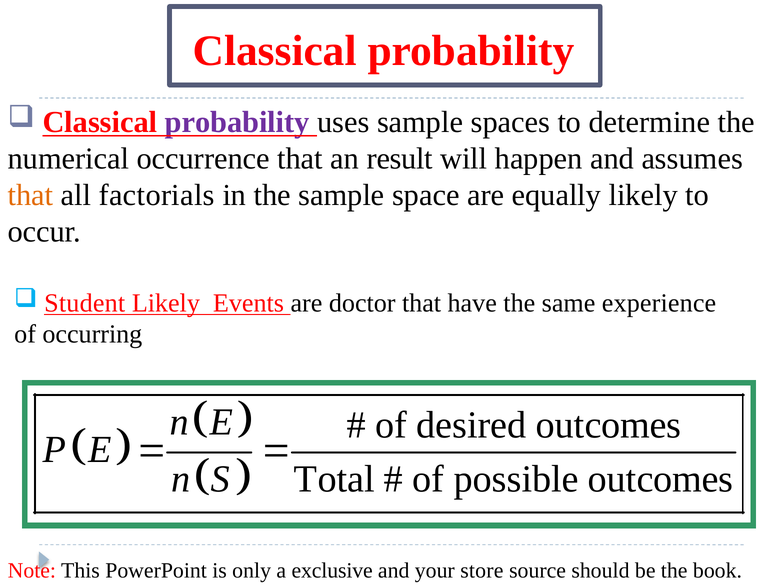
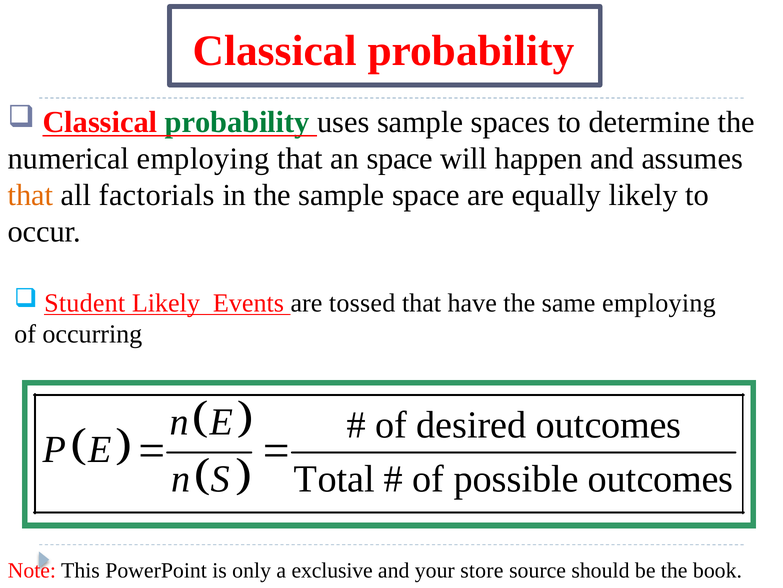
probability at (237, 122) colour: purple -> green
numerical occurrence: occurrence -> employing
an result: result -> space
doctor: doctor -> tossed
same experience: experience -> employing
